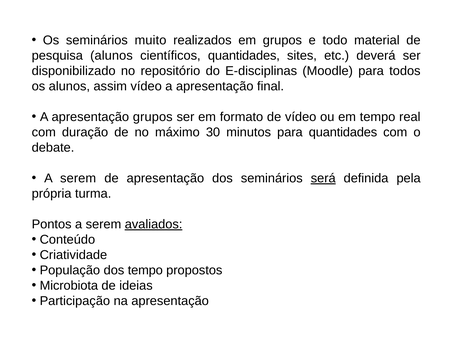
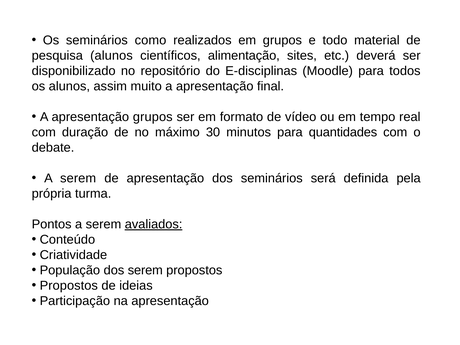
muito: muito -> como
científicos quantidades: quantidades -> alimentação
assim vídeo: vídeo -> muito
será underline: present -> none
dos tempo: tempo -> serem
Microbiota at (69, 286): Microbiota -> Propostos
